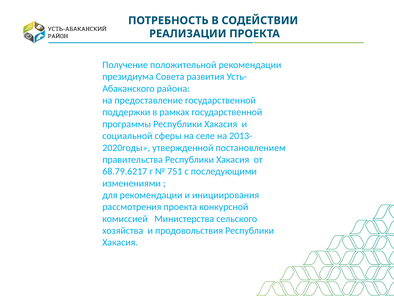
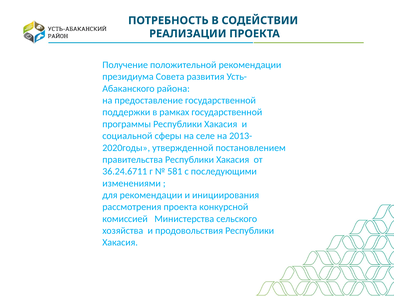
68.79.6217: 68.79.6217 -> 36.24.6711
751: 751 -> 581
